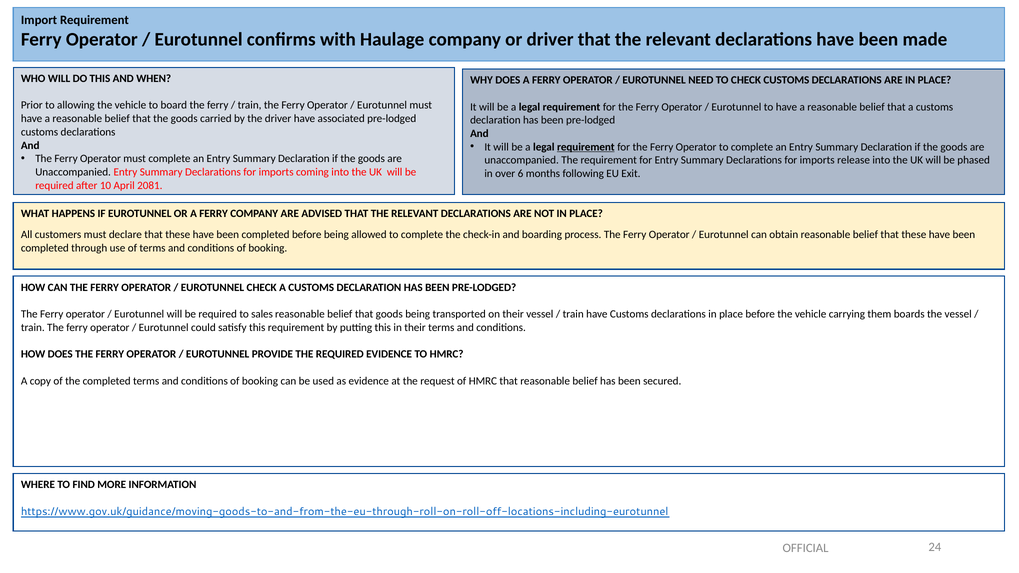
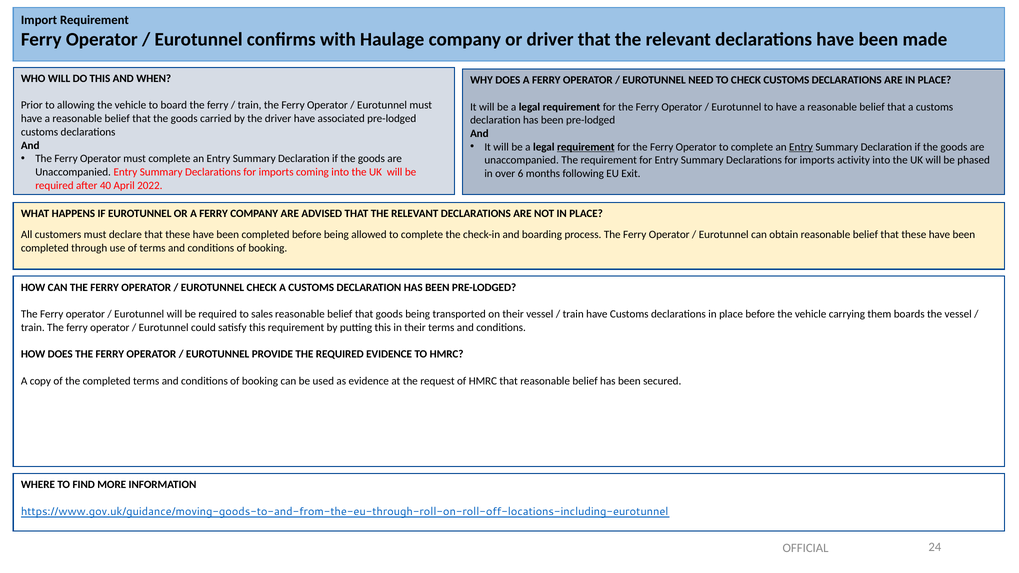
Entry at (801, 147) underline: none -> present
release: release -> activity
10: 10 -> 40
2081: 2081 -> 2022
